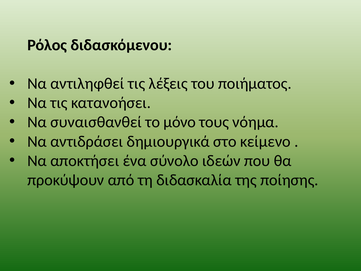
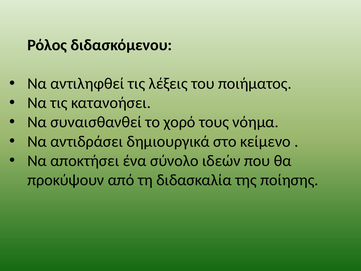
μόνο: μόνο -> χορό
